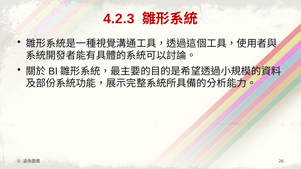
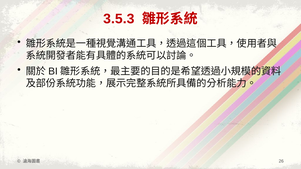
4.2.3: 4.2.3 -> 3.5.3
